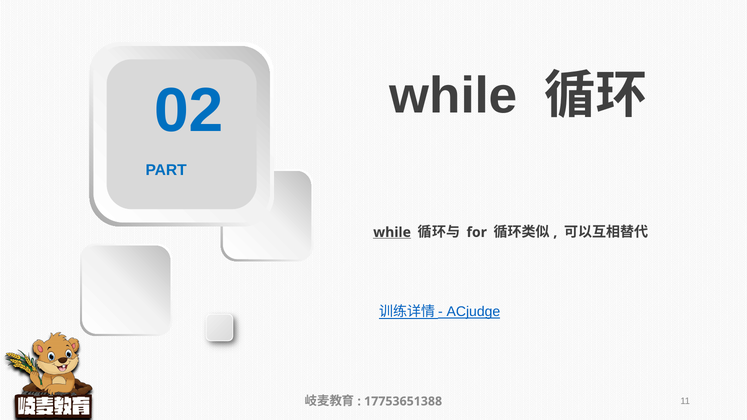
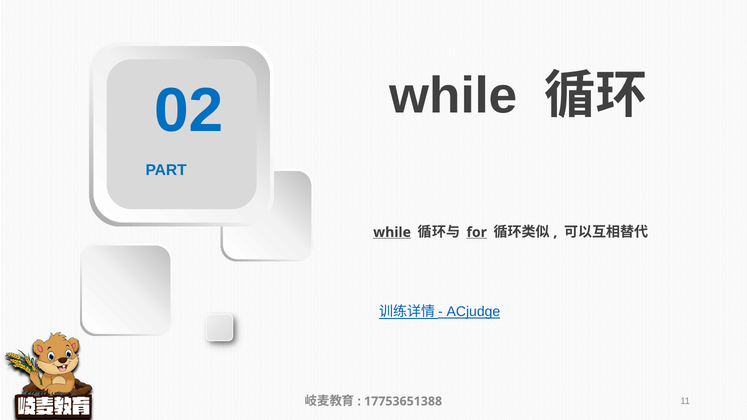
for underline: none -> present
